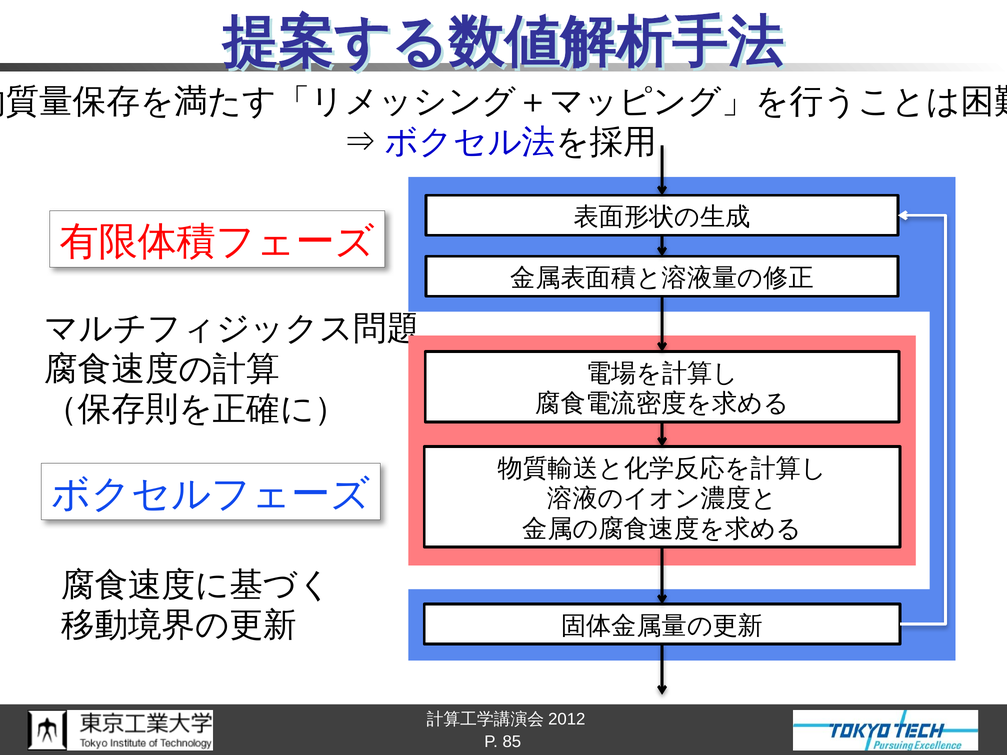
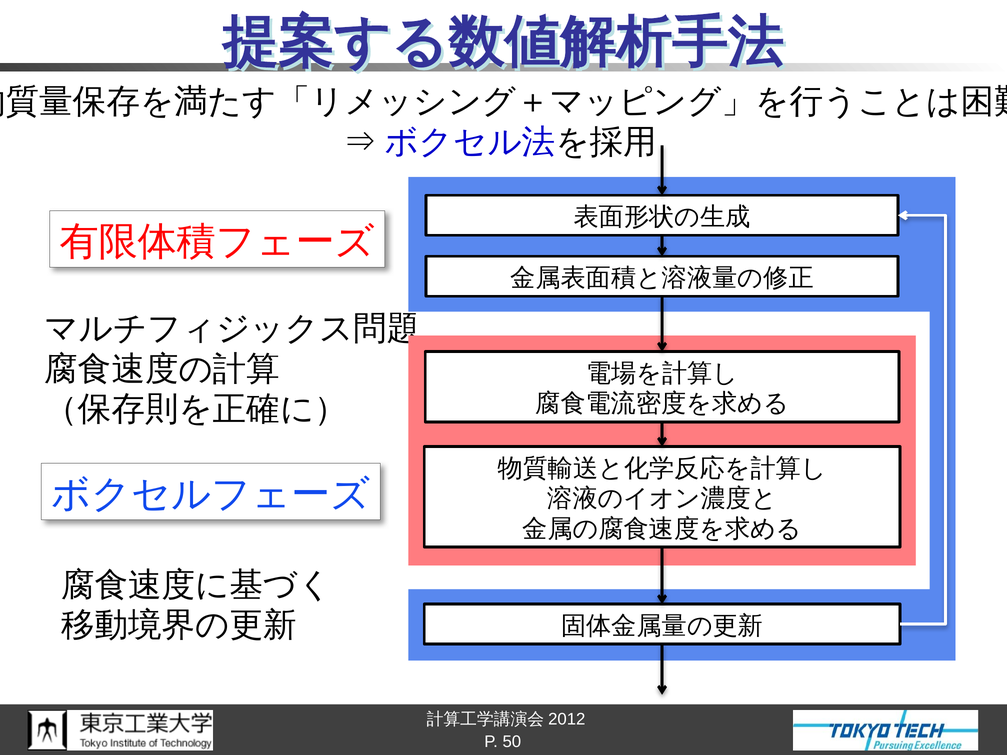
85: 85 -> 50
